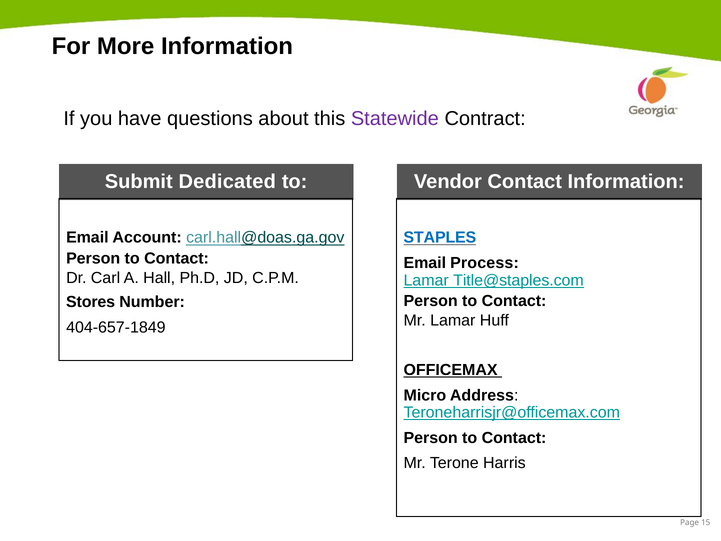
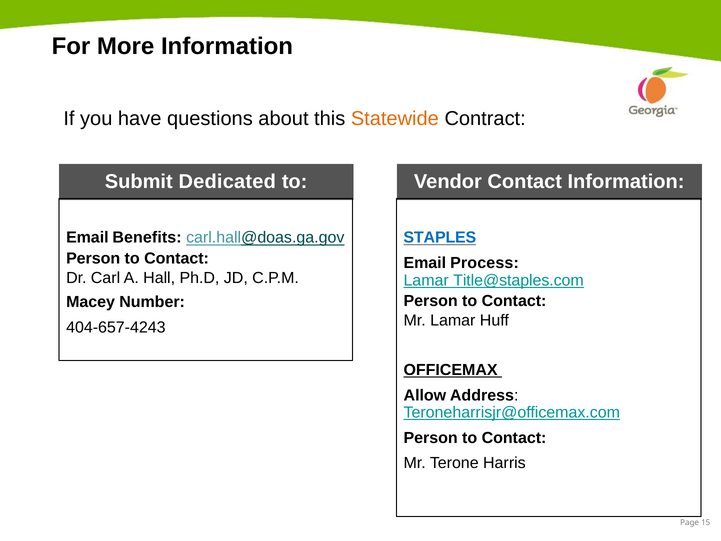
Statewide colour: purple -> orange
Account: Account -> Benefits
Stores: Stores -> Macey
404-657-1849: 404-657-1849 -> 404-657-4243
Micro: Micro -> Allow
